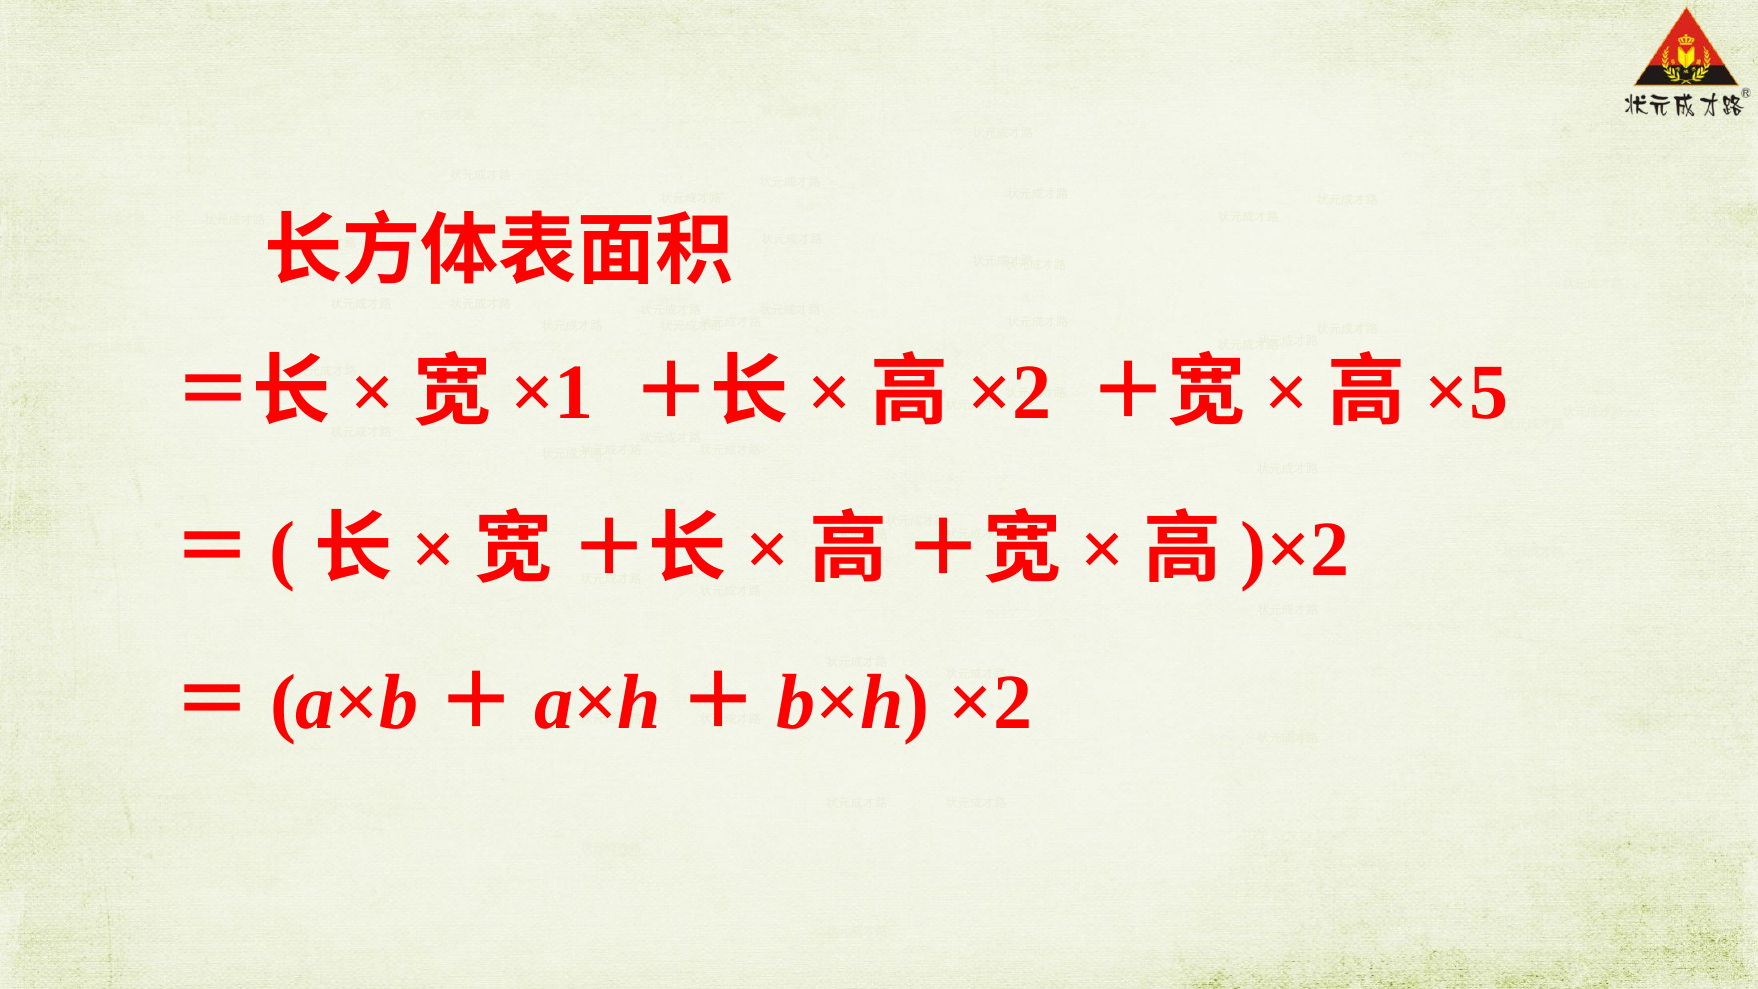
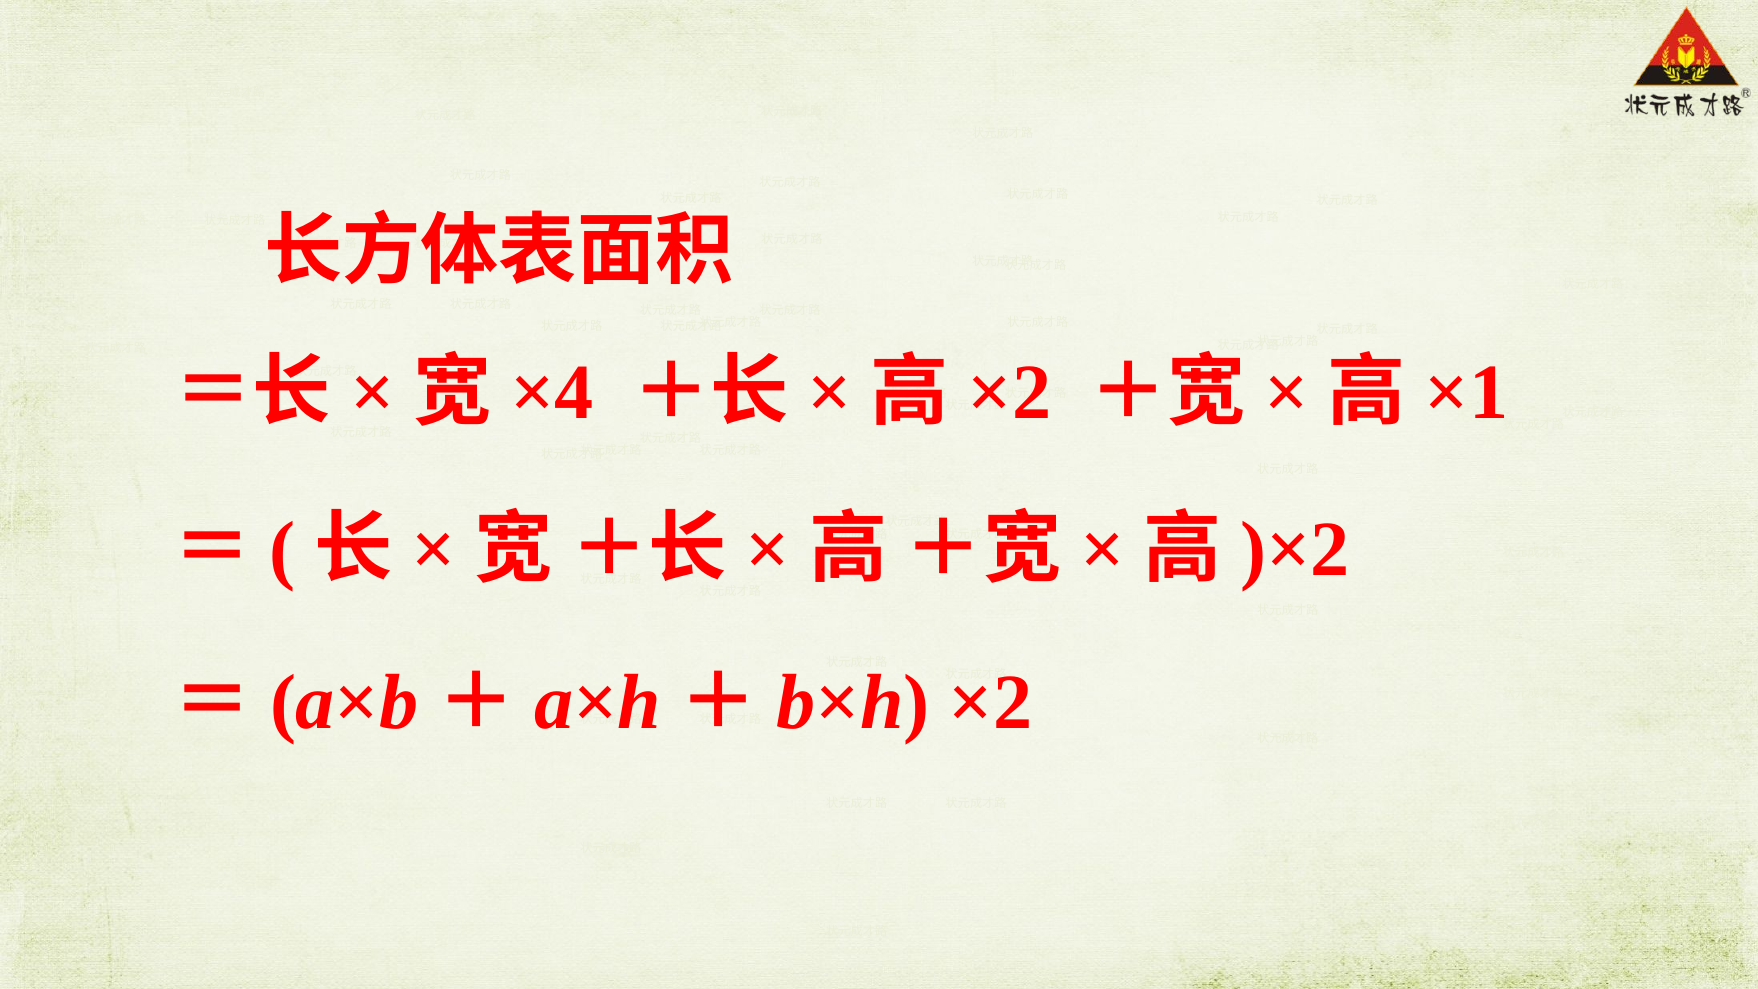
×1: ×1 -> ×4
×5: ×5 -> ×1
